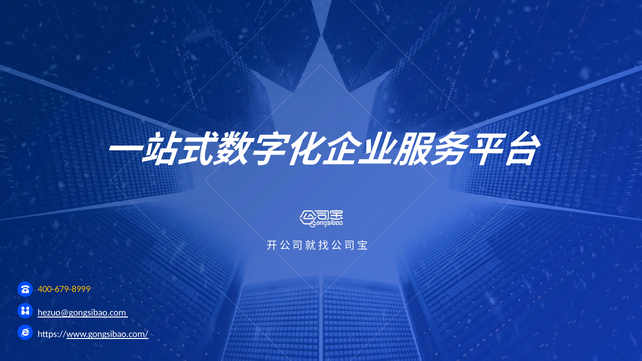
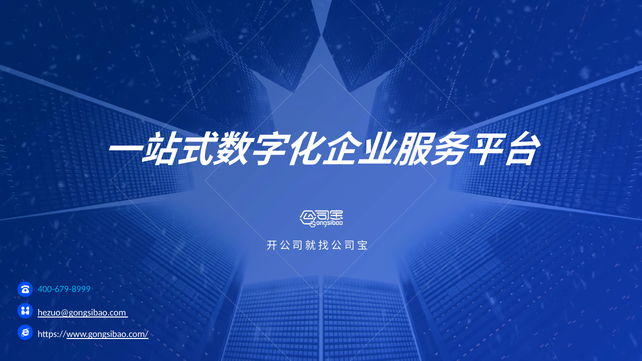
400-679-8999 colour: yellow -> light blue
